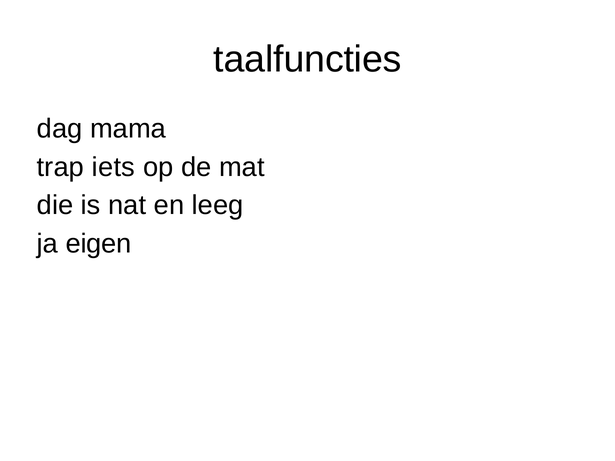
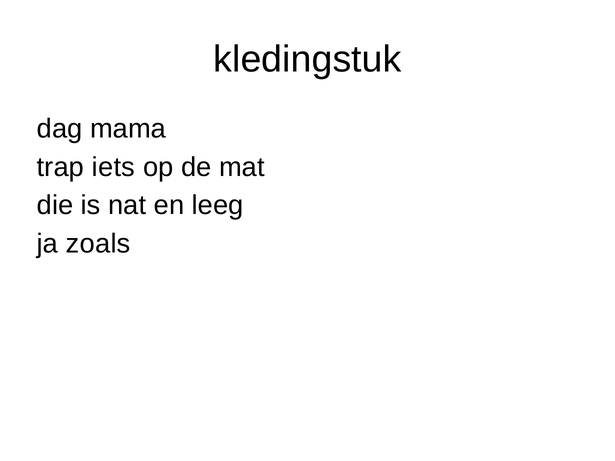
taalfuncties: taalfuncties -> kledingstuk
eigen: eigen -> zoals
